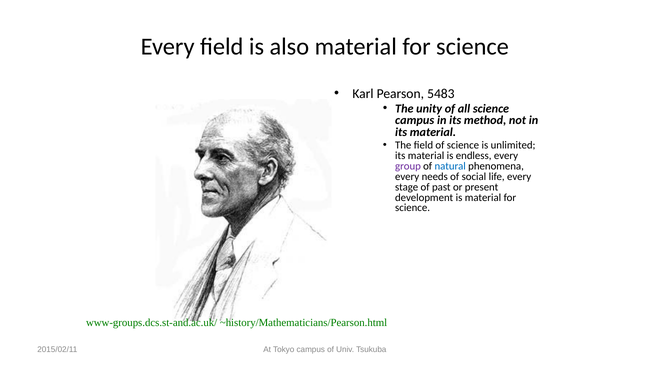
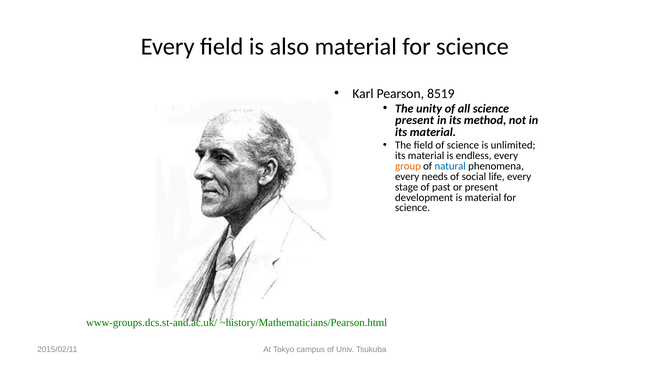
5483: 5483 -> 8519
campus at (415, 120): campus -> present
group colour: purple -> orange
